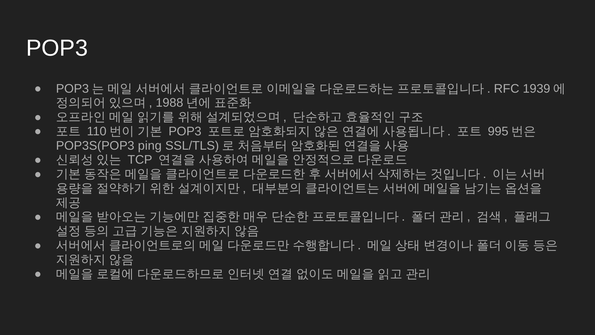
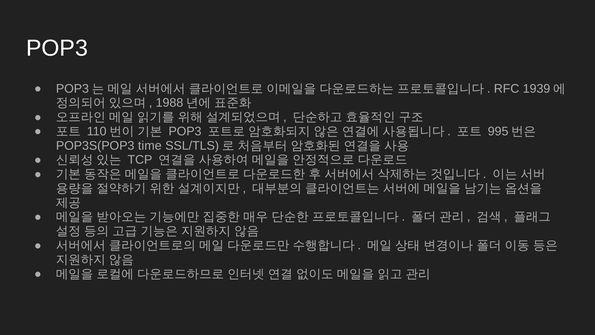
ping: ping -> time
